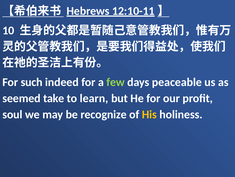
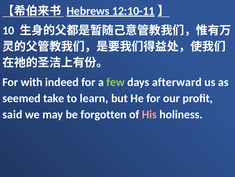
such: such -> with
peaceable: peaceable -> afterward
soul: soul -> said
recognize: recognize -> forgotten
His colour: yellow -> pink
